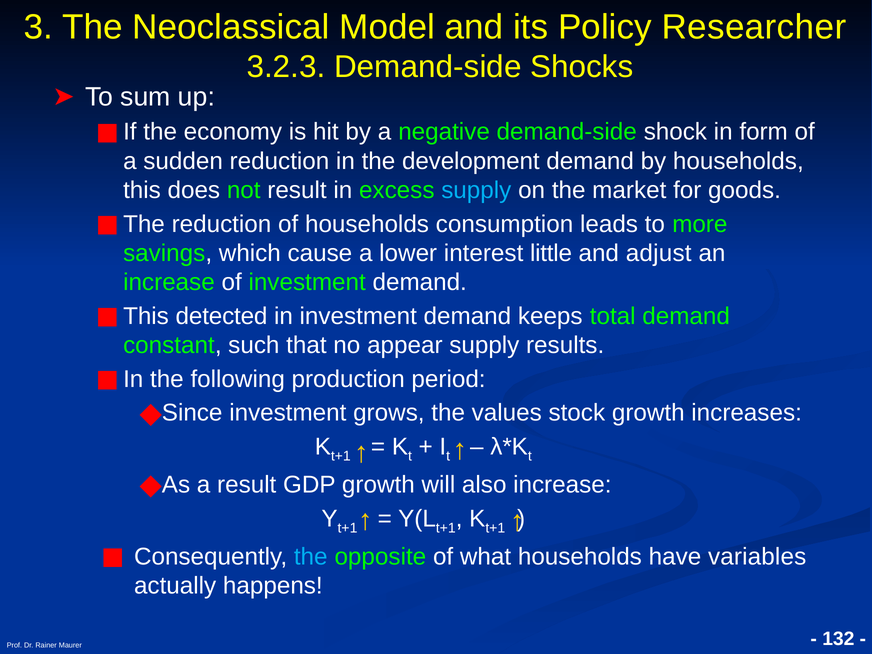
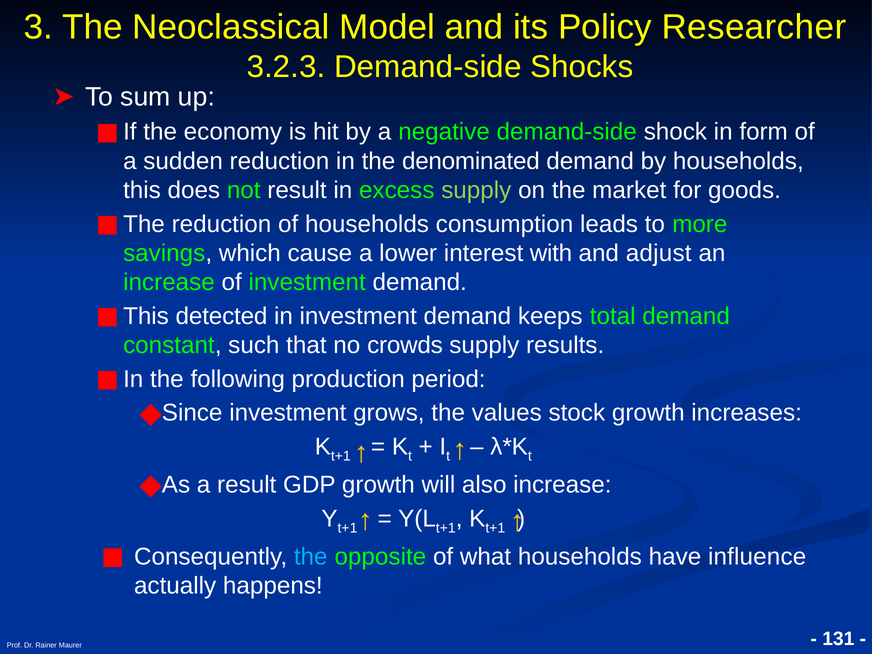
development: development -> denominated
supply at (476, 190) colour: light blue -> light green
little: little -> with
appear: appear -> crowds
variables: variables -> influence
132: 132 -> 131
